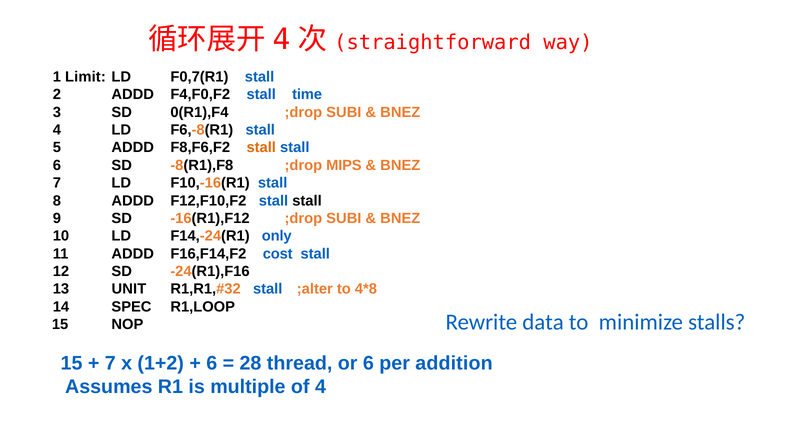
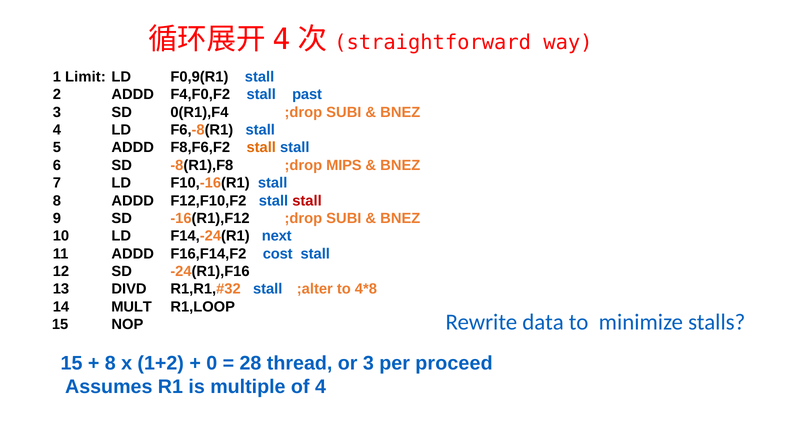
F0,7(R1: F0,7(R1 -> F0,9(R1
time: time -> past
stall at (307, 201) colour: black -> red
only: only -> next
UNIT: UNIT -> DIVD
SPEC: SPEC -> MULT
7 at (110, 363): 7 -> 8
6 at (212, 363): 6 -> 0
or 6: 6 -> 3
addition: addition -> proceed
